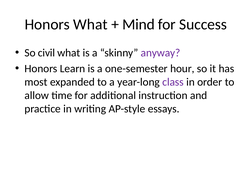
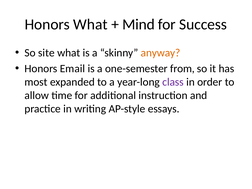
civil: civil -> site
anyway colour: purple -> orange
Learn: Learn -> Email
hour: hour -> from
